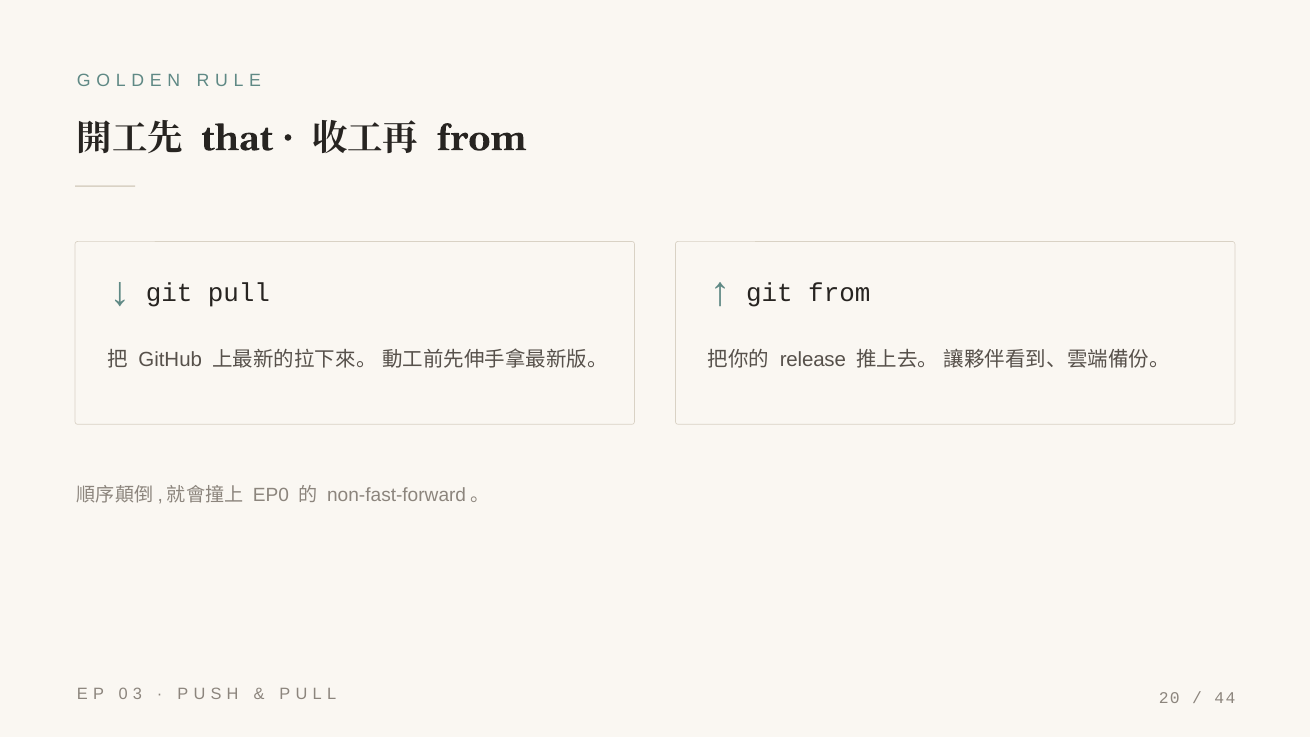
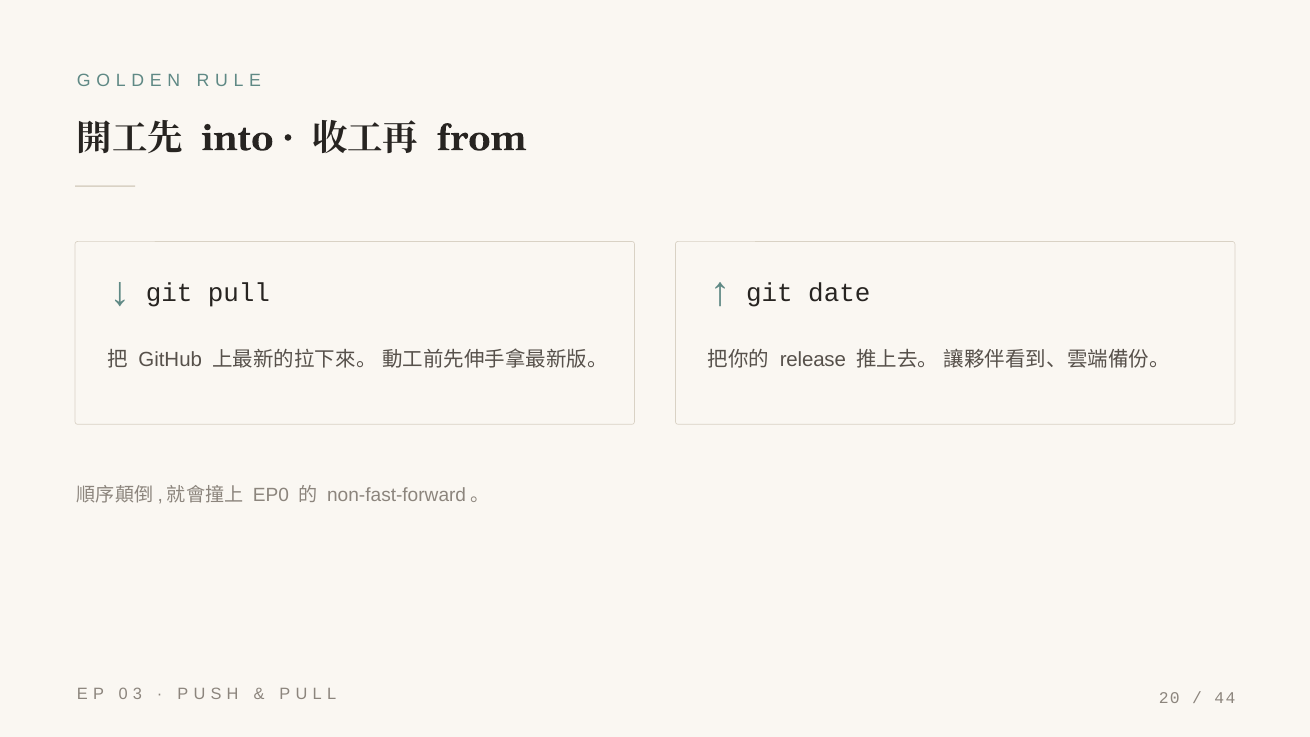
that: that -> into
git from: from -> date
